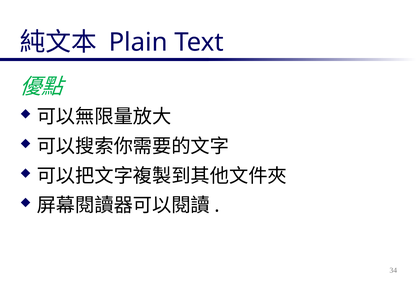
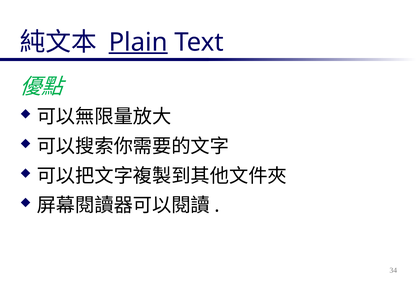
Plain underline: none -> present
